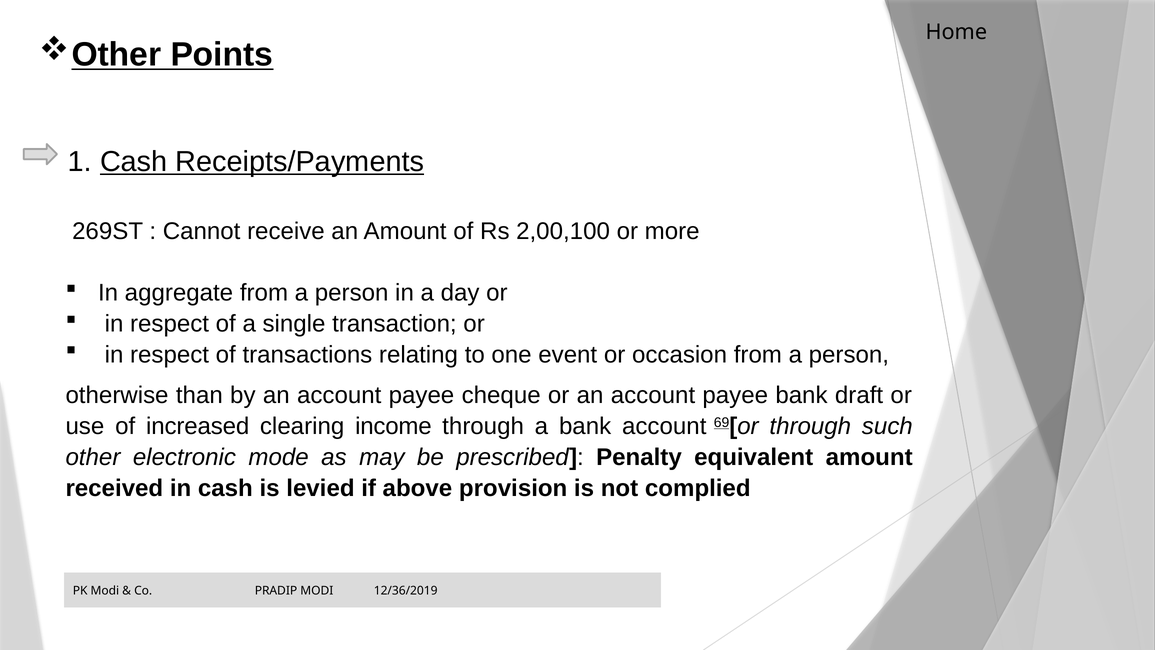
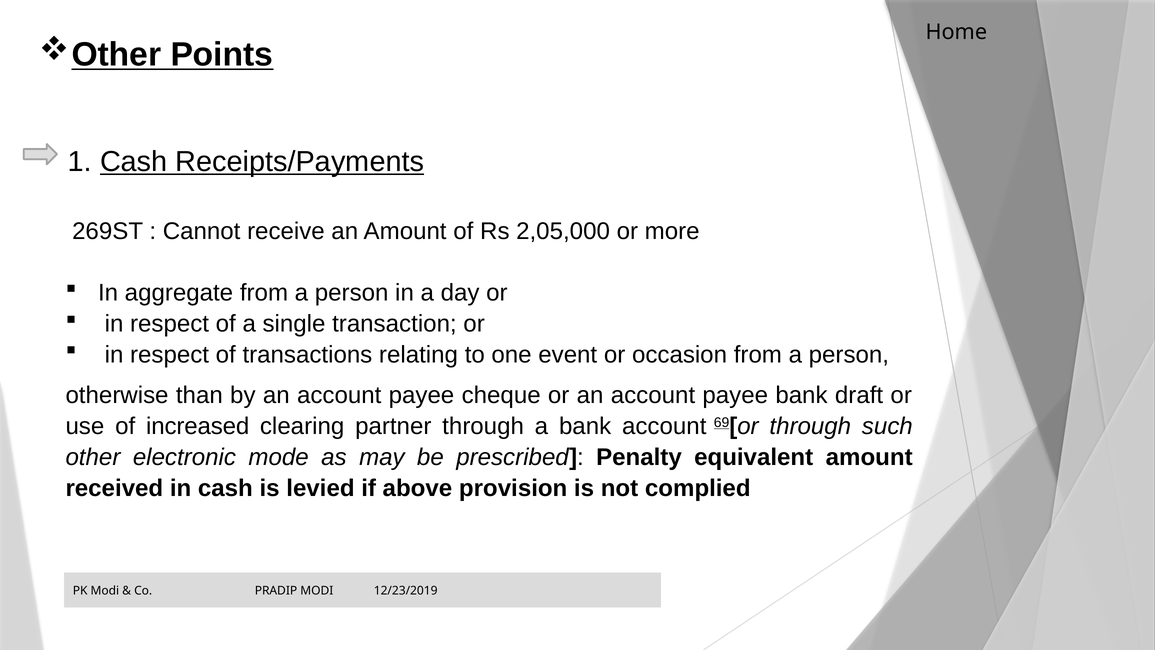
2,00,100: 2,00,100 -> 2,05,000
income: income -> partner
12/36/2019: 12/36/2019 -> 12/23/2019
